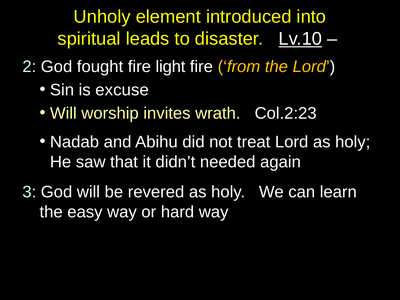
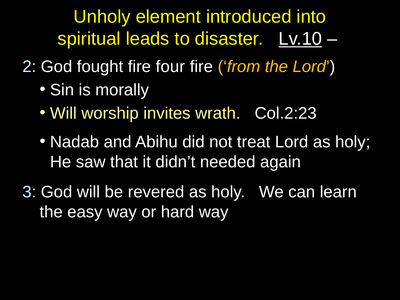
light: light -> four
excuse: excuse -> morally
